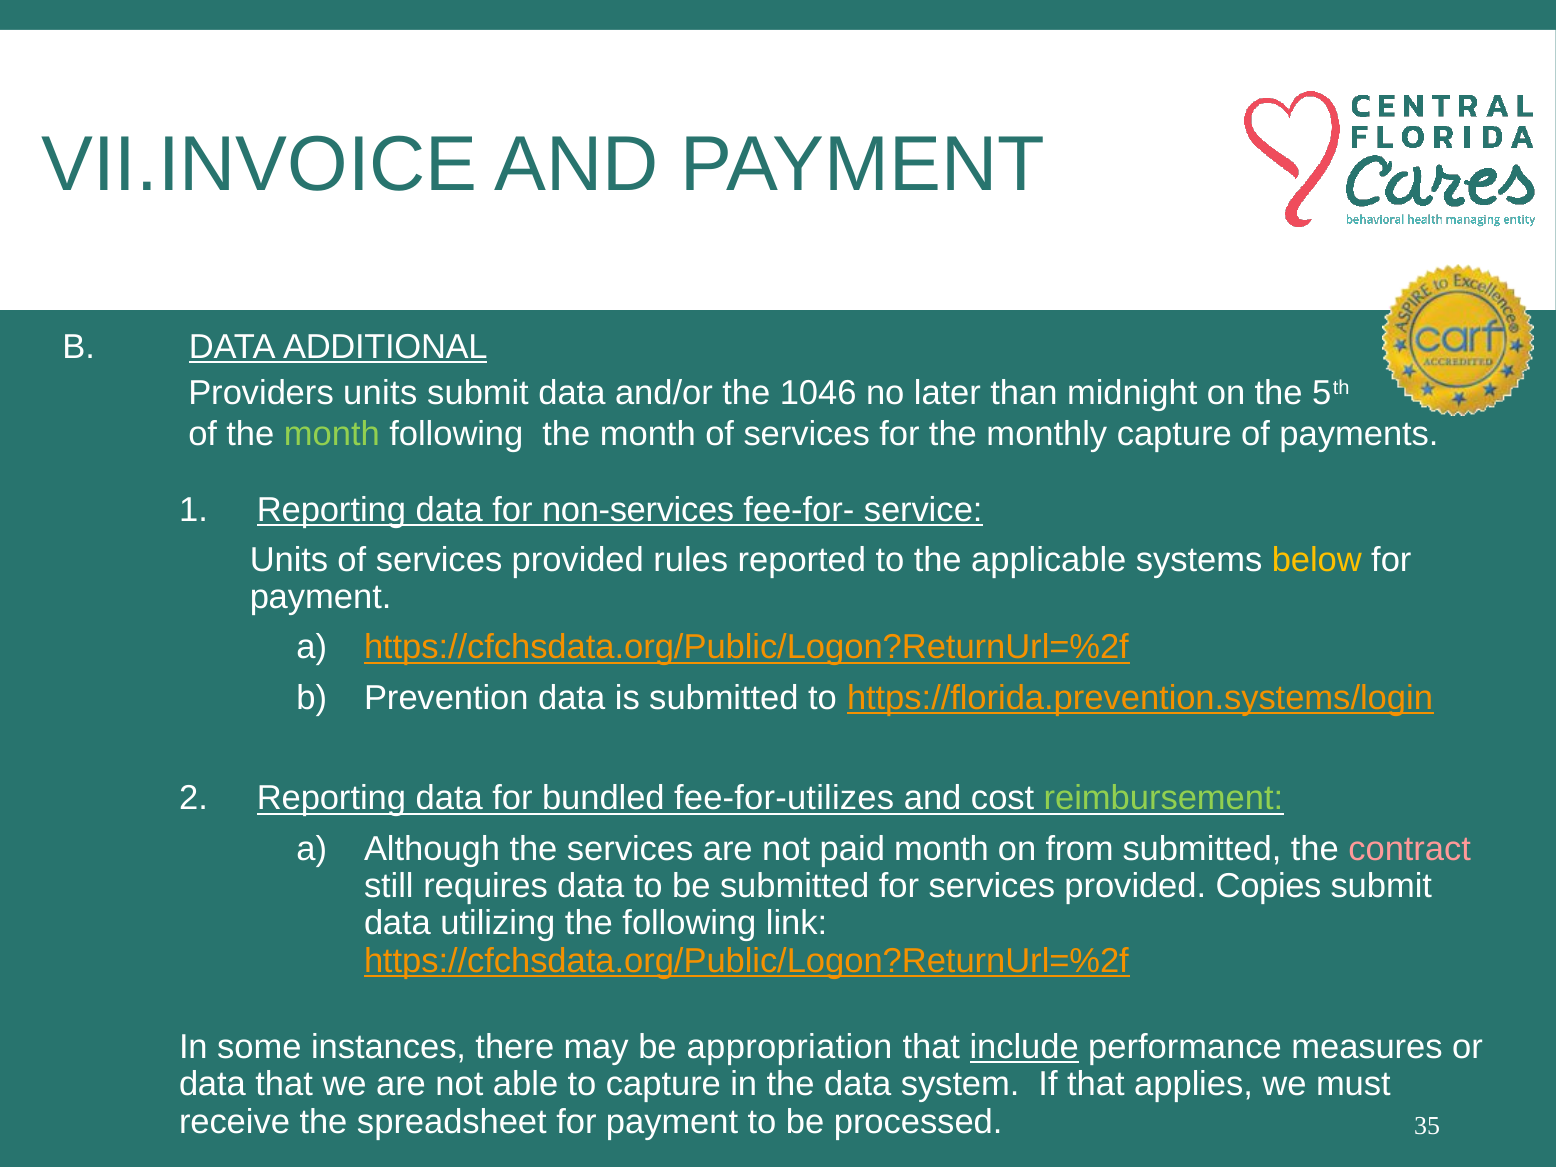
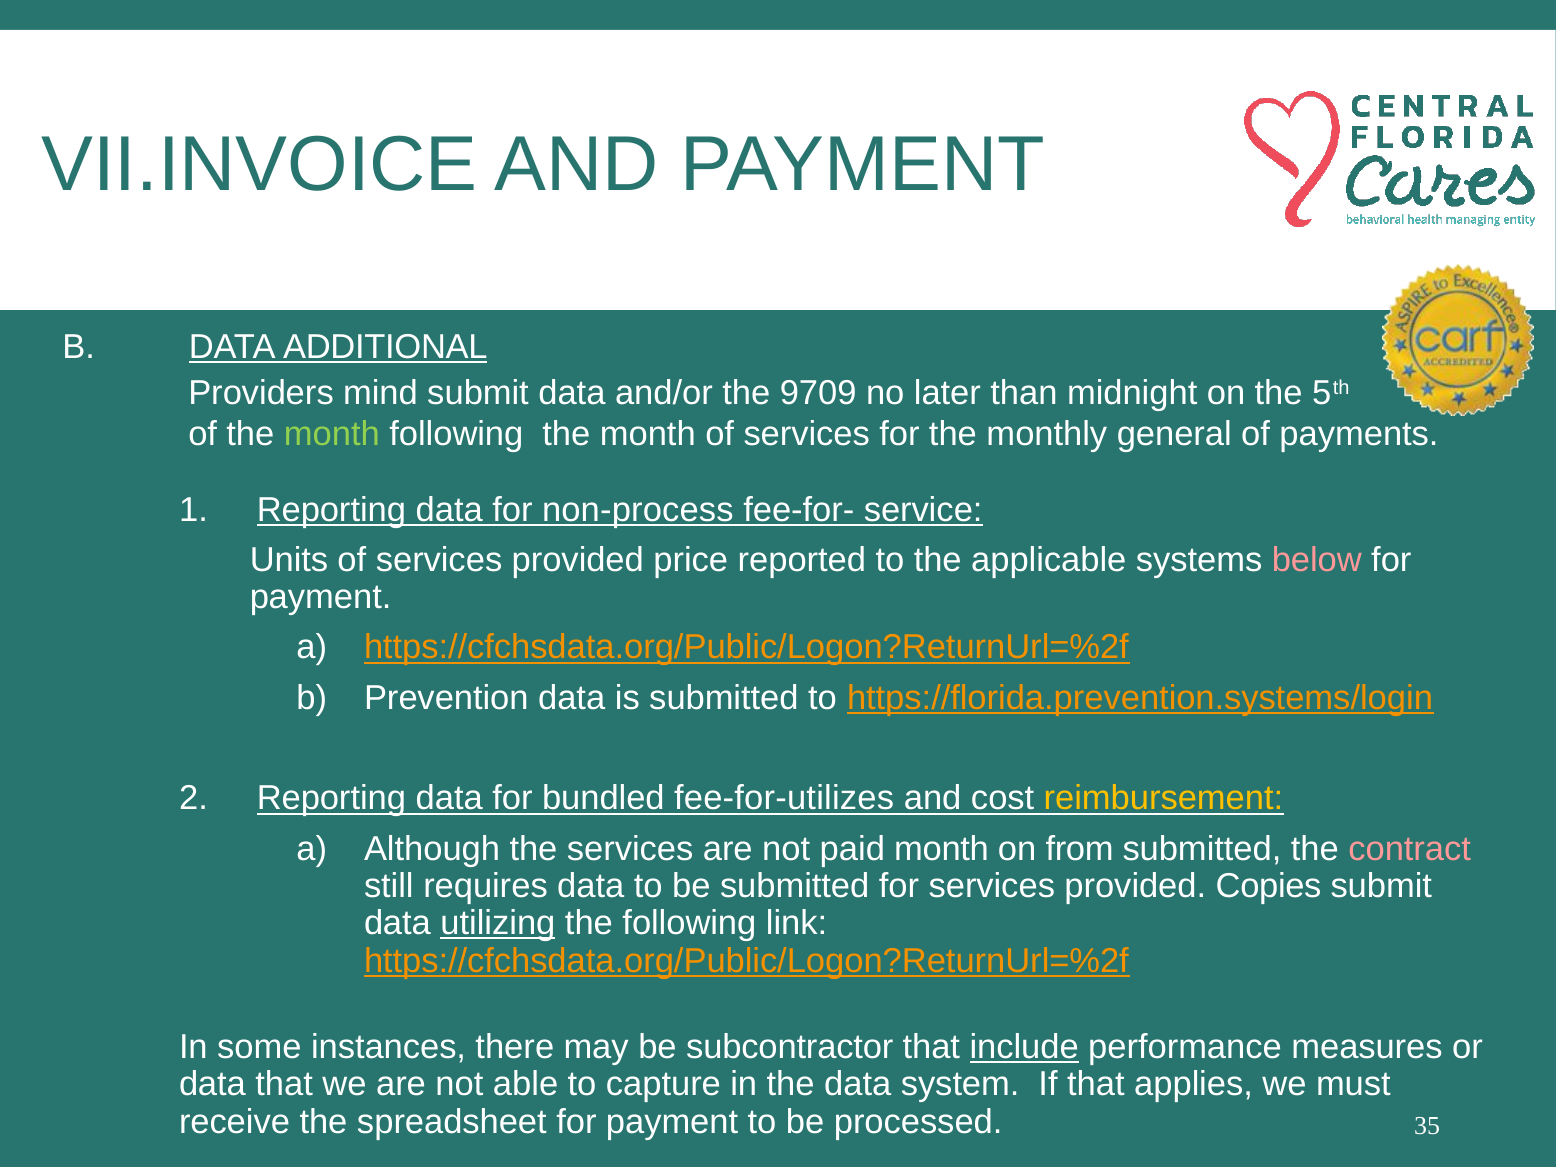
Providers units: units -> mind
1046: 1046 -> 9709
monthly capture: capture -> general
non-services: non-services -> non-process
rules: rules -> price
below colour: yellow -> pink
reimbursement colour: light green -> yellow
utilizing underline: none -> present
appropriation: appropriation -> subcontractor
